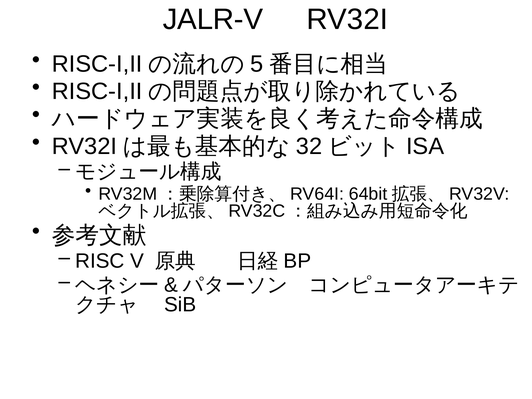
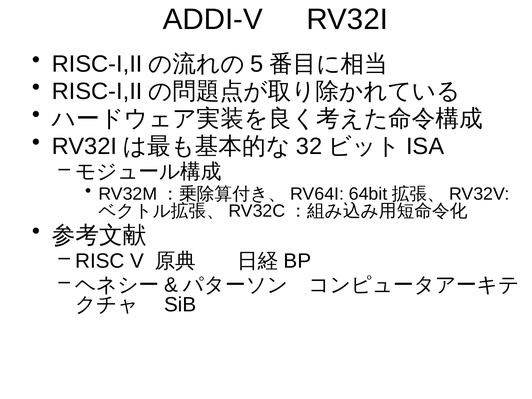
JALR-V: JALR-V -> ADDI-V
